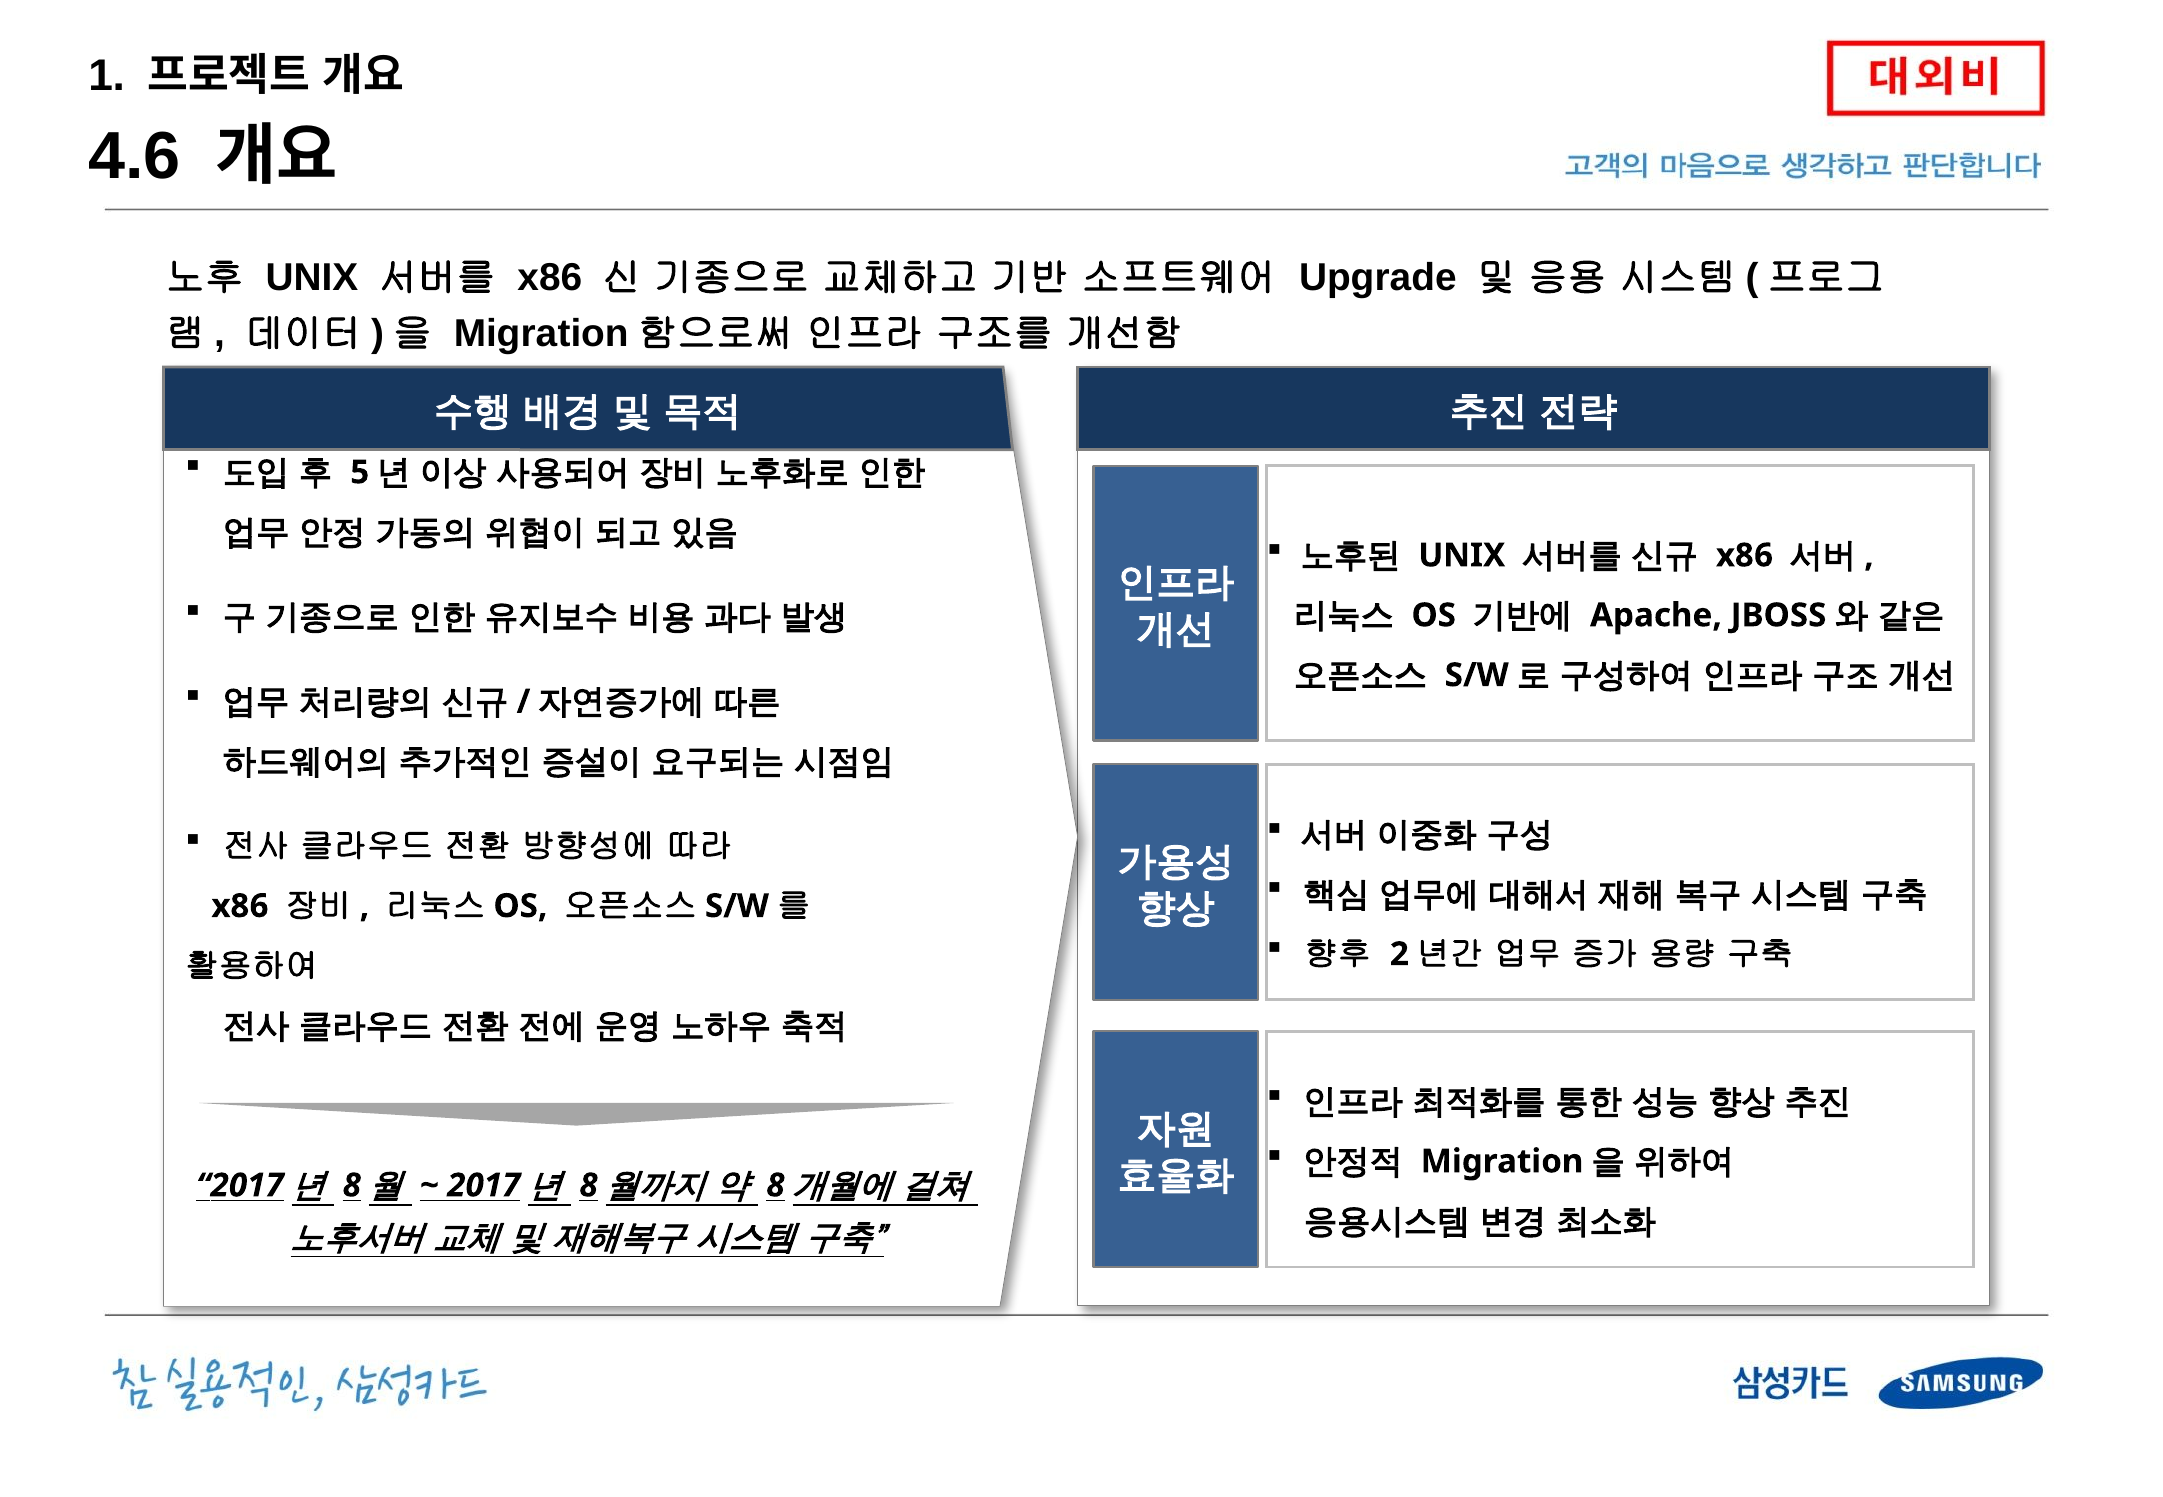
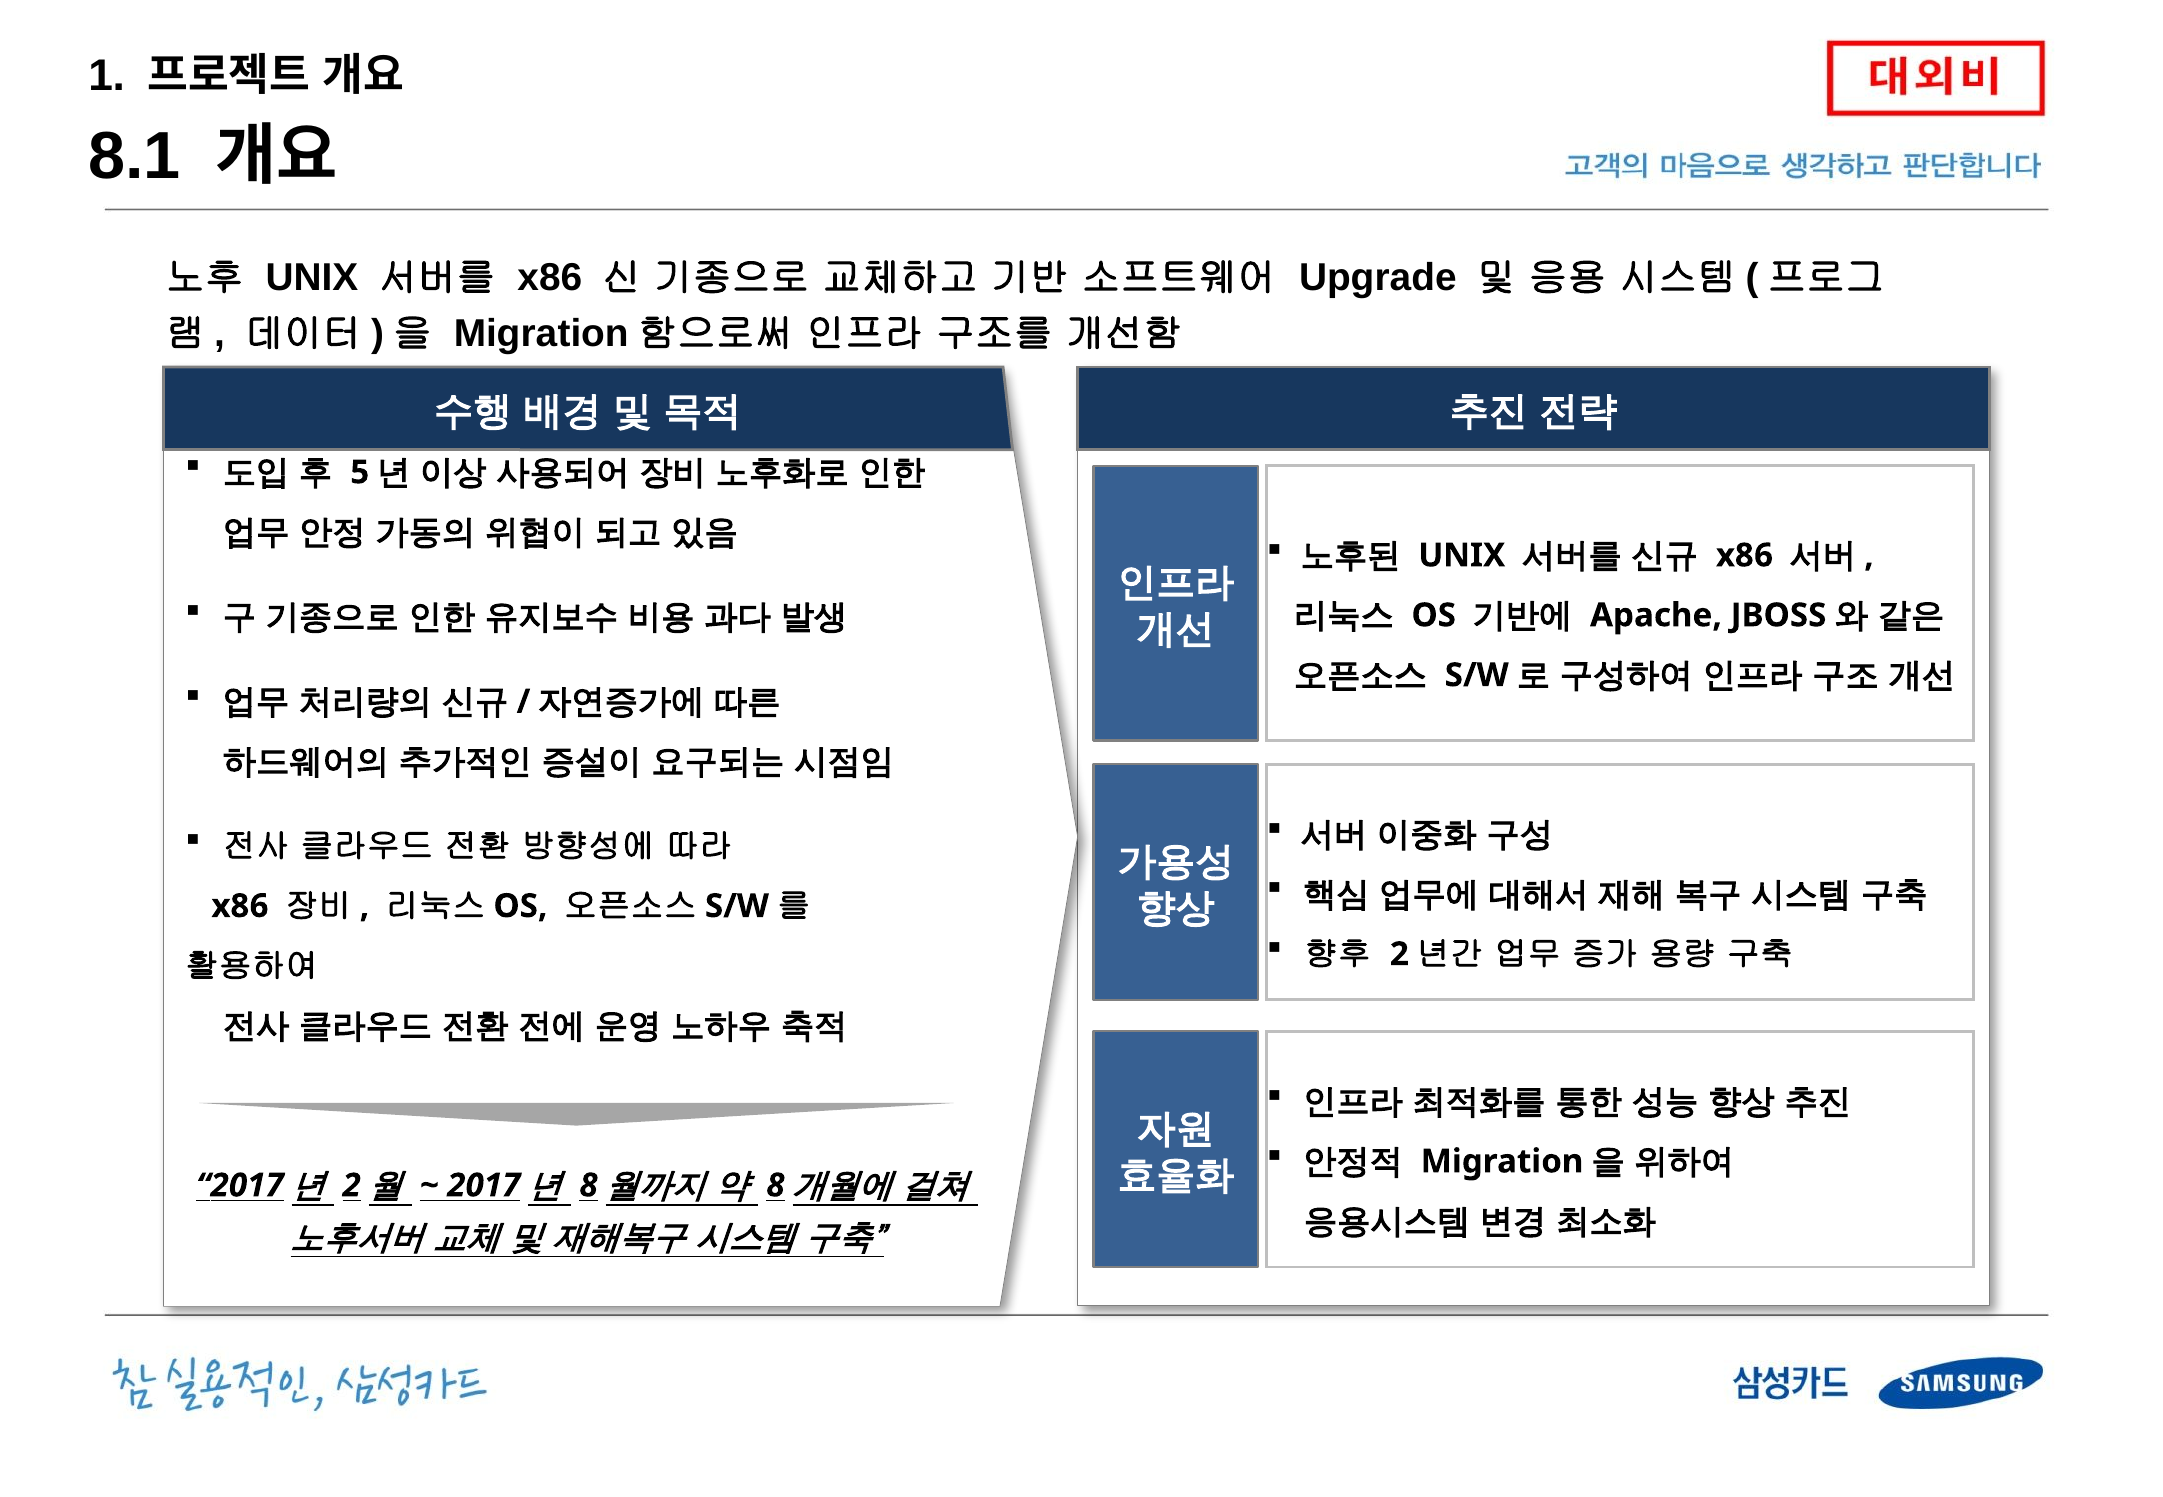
4.6: 4.6 -> 8.1
8 at (352, 1186): 8 -> 2
